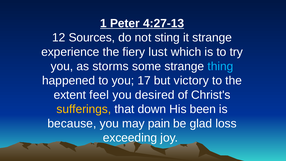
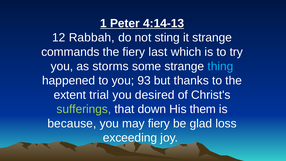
4:27-13: 4:27-13 -> 4:14-13
Sources: Sources -> Rabbah
experience: experience -> commands
lust: lust -> last
17: 17 -> 93
victory: victory -> thanks
feel: feel -> trial
sufferings colour: yellow -> light green
been: been -> them
may pain: pain -> fiery
